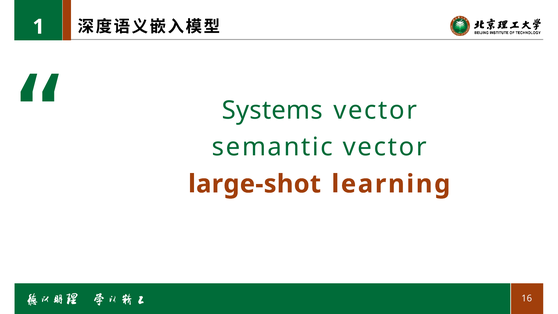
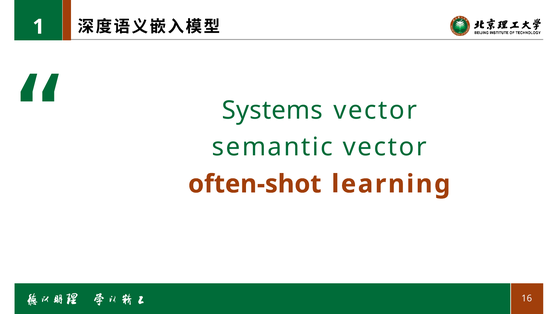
large-shot: large-shot -> often-shot
